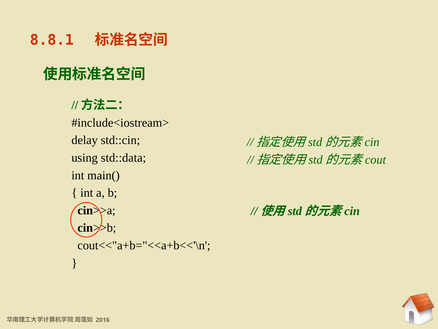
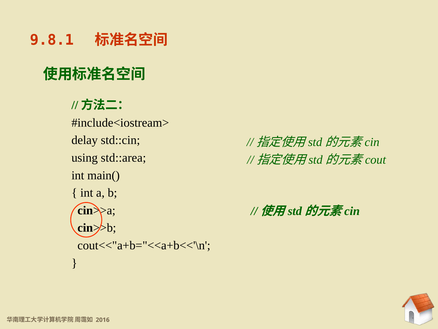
8.8.1: 8.8.1 -> 9.8.1
std::data: std::data -> std::area
